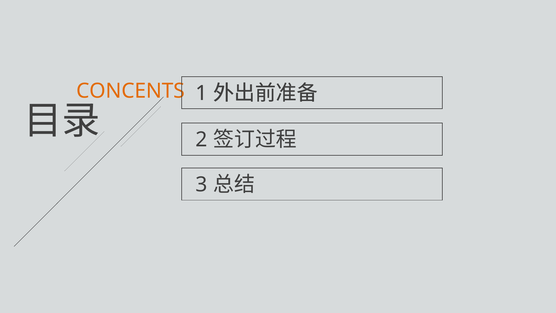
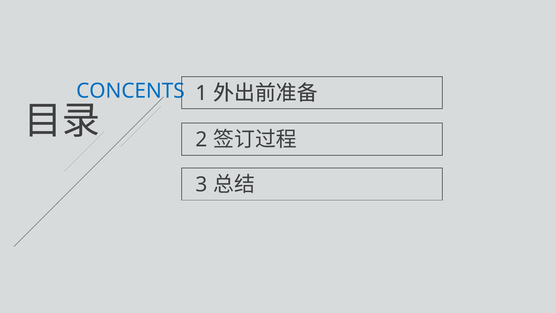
CONCENTS colour: orange -> blue
